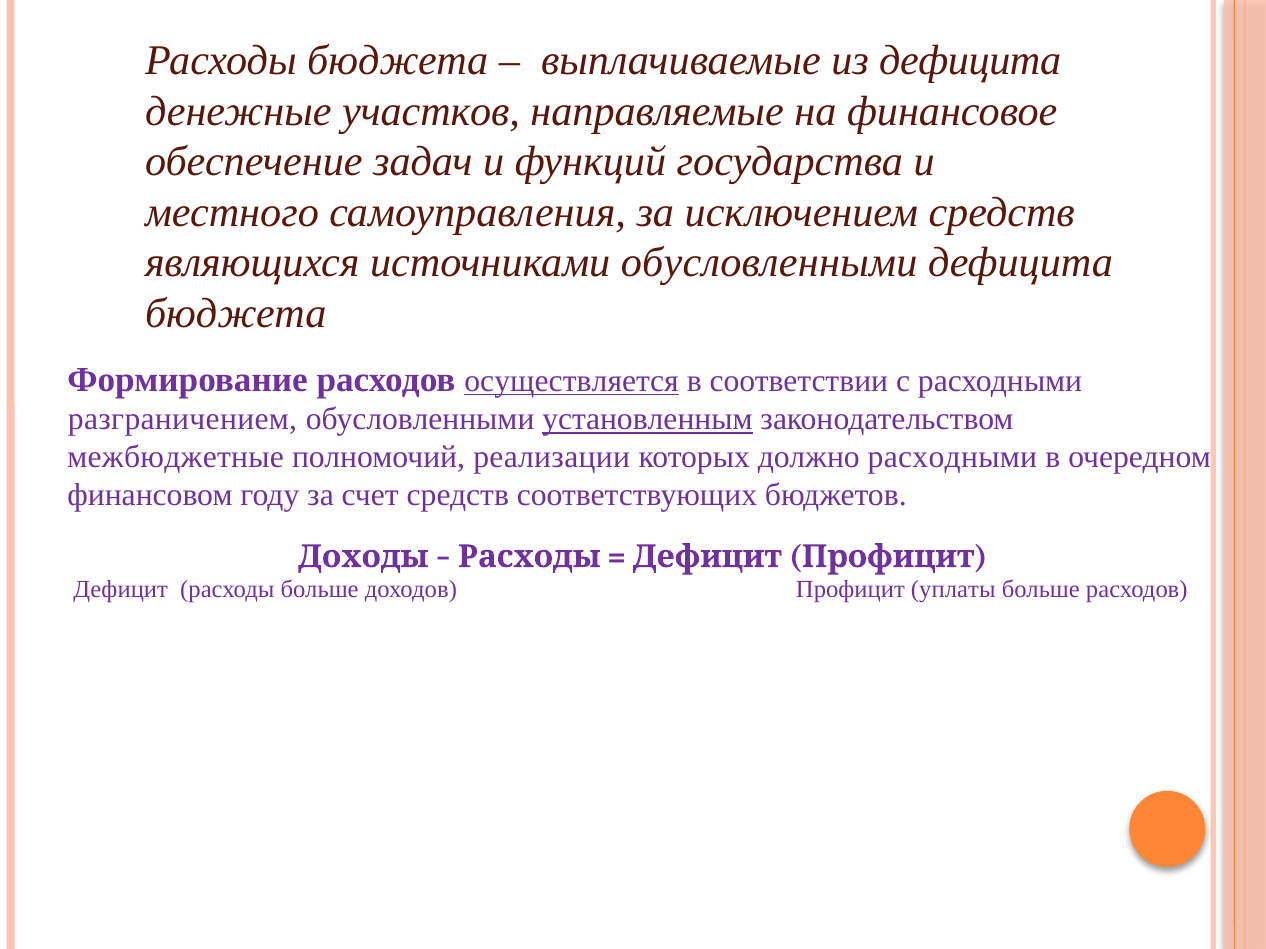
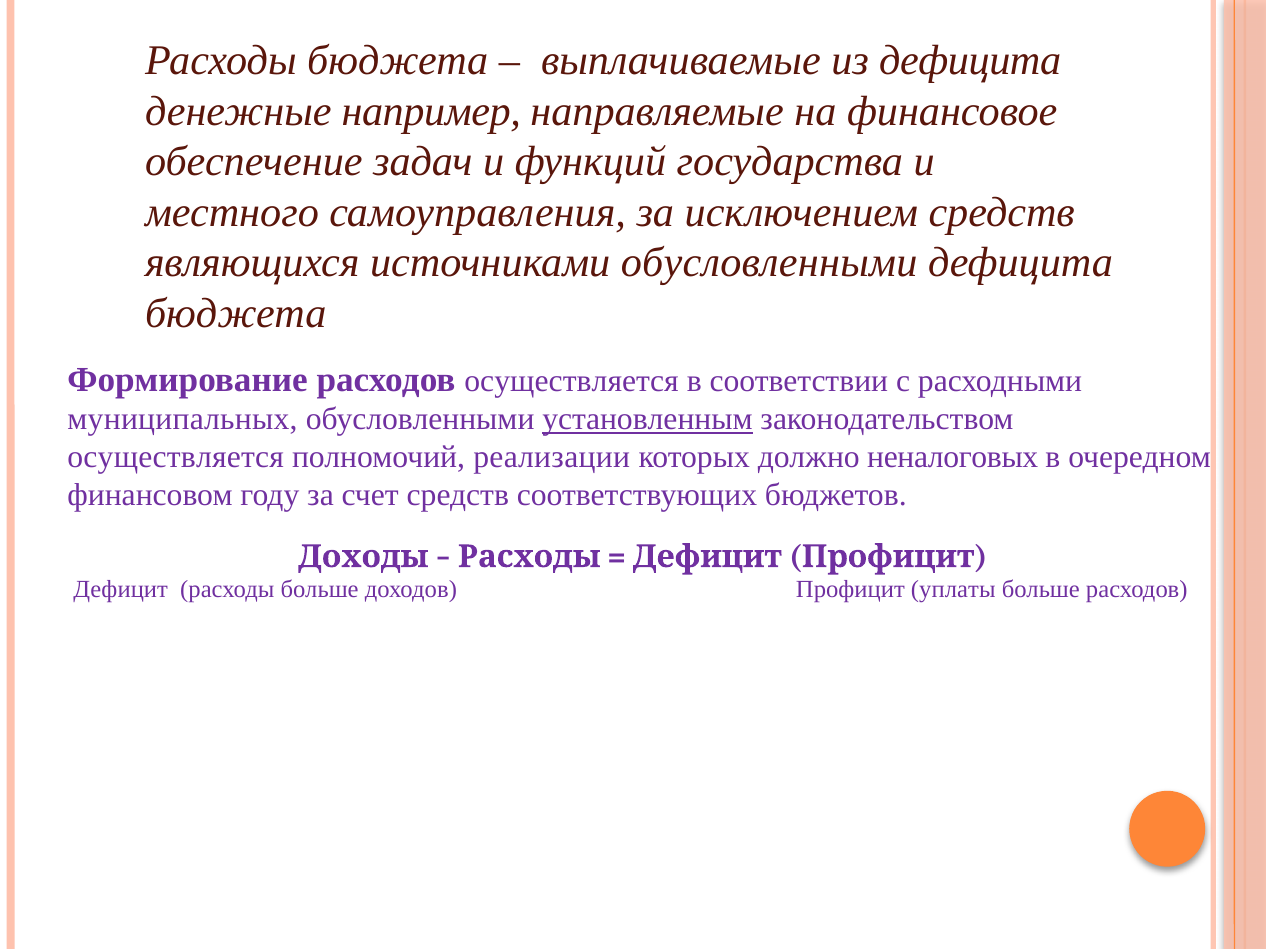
участков: участков -> например
осуществляется at (572, 381) underline: present -> none
разграничением: разграничением -> муниципальных
межбюджетные at (176, 458): межбюджетные -> осуществляется
должно расходными: расходными -> неналоговых
